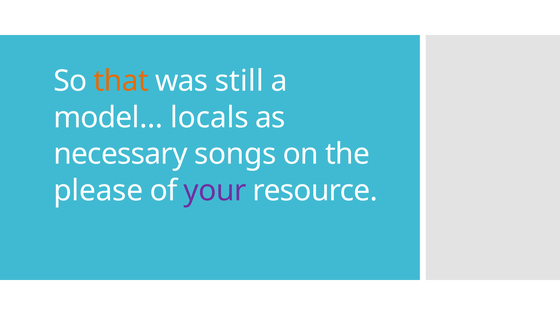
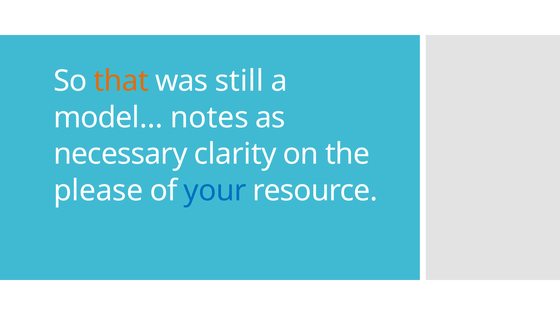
locals: locals -> notes
songs: songs -> clarity
your colour: purple -> blue
